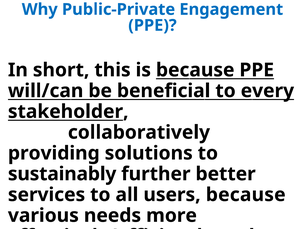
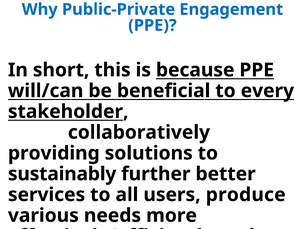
users because: because -> produce
